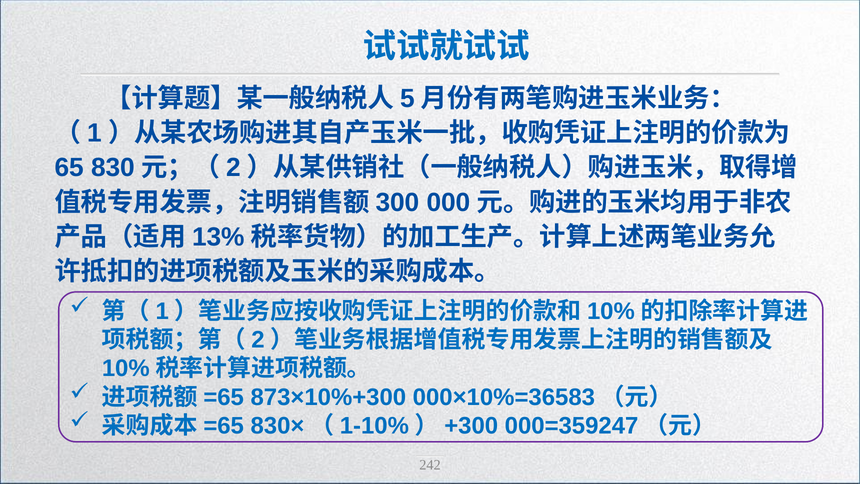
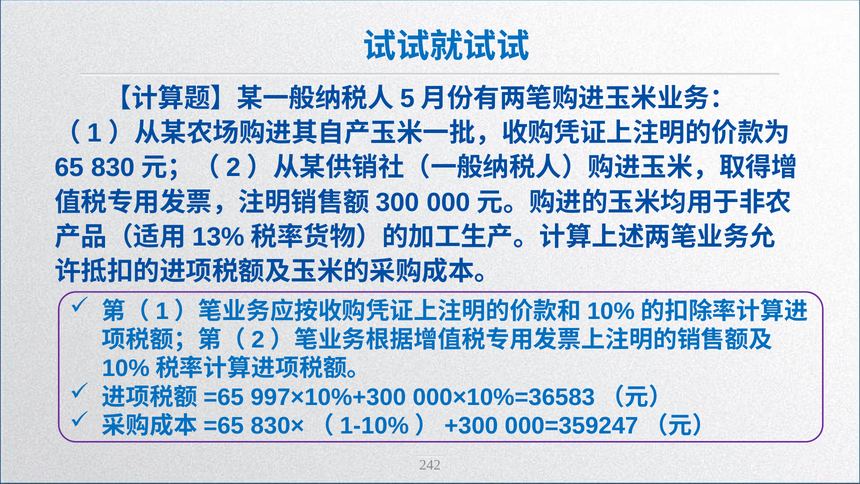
873×10%+300: 873×10%+300 -> 997×10%+300
